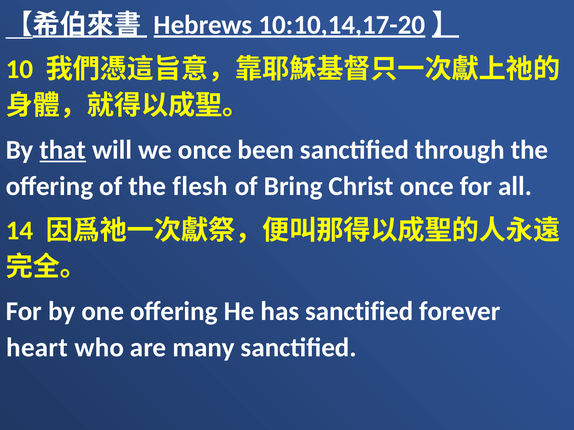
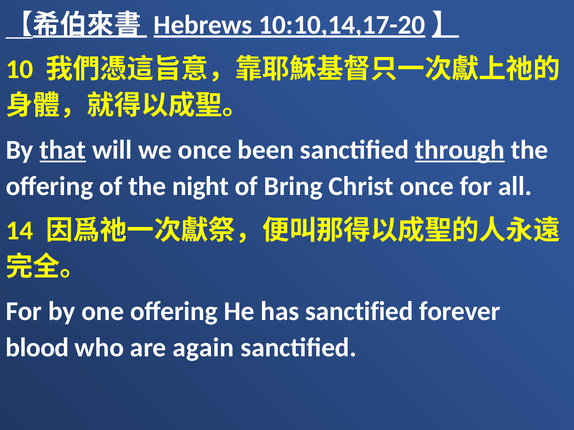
through underline: none -> present
flesh: flesh -> night
heart: heart -> blood
many: many -> again
